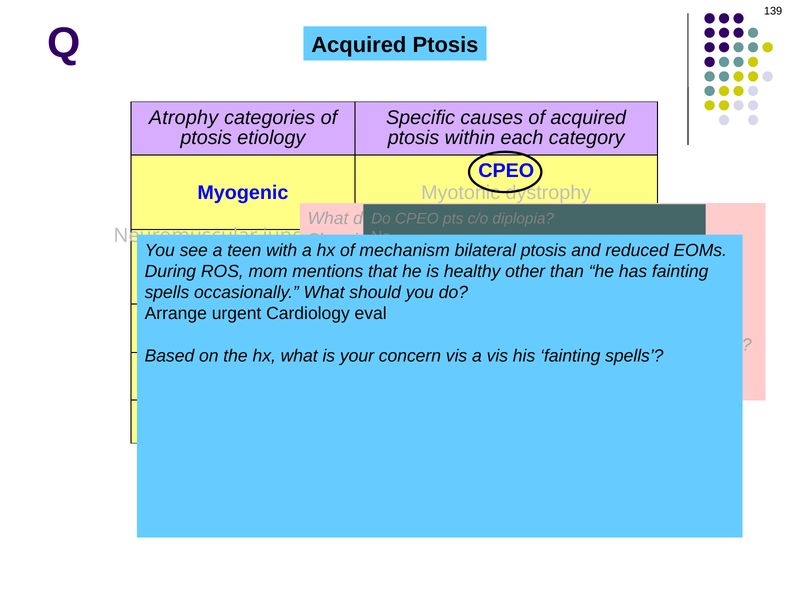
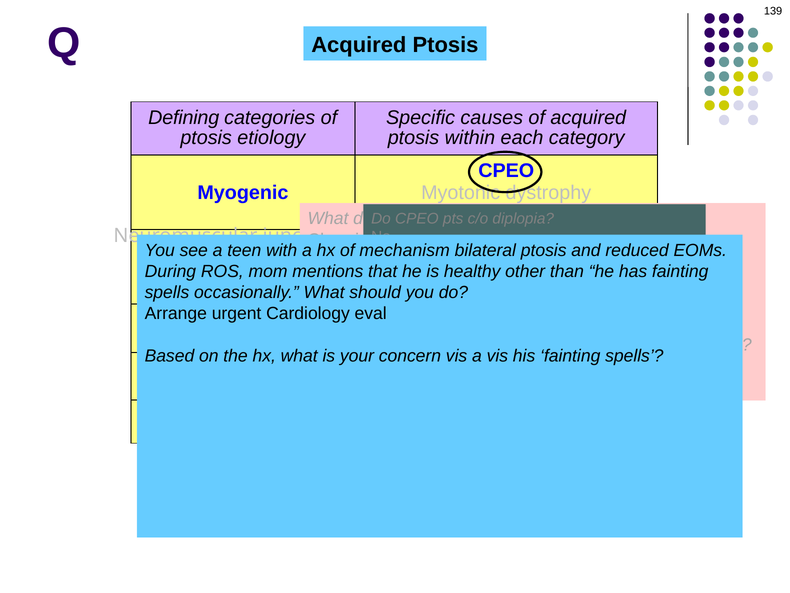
Atrophy: Atrophy -> Defining
